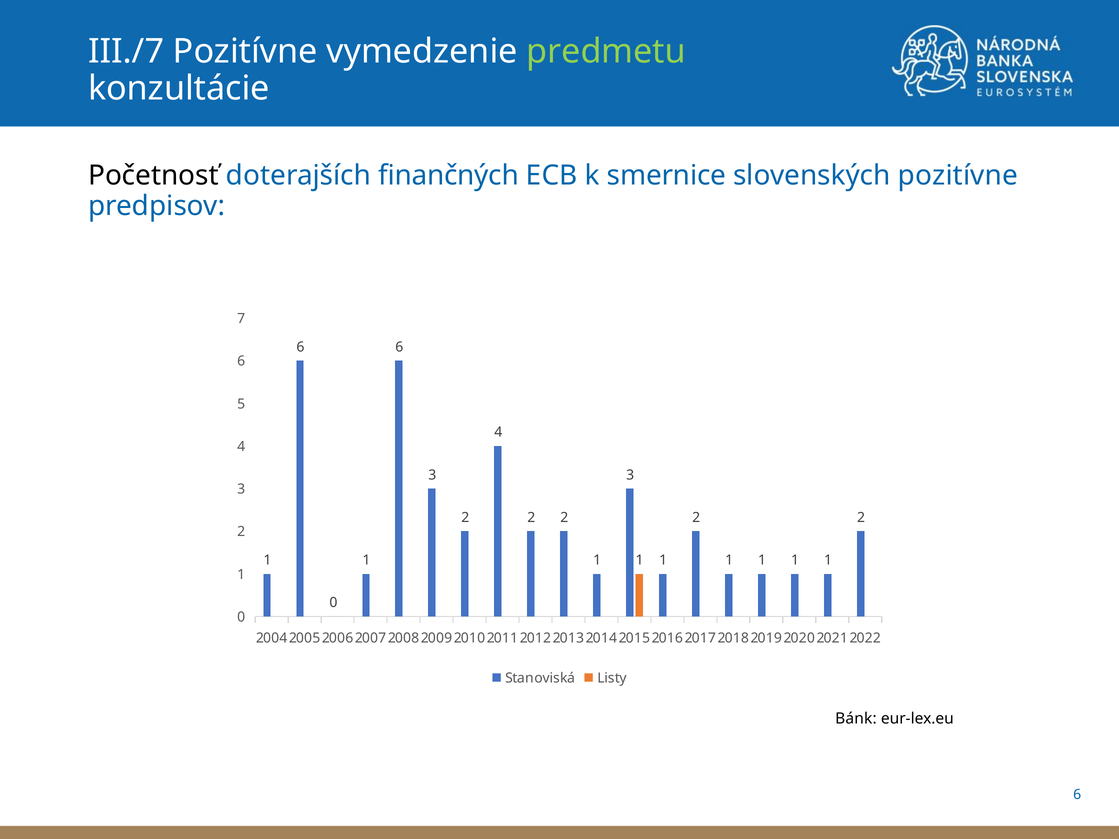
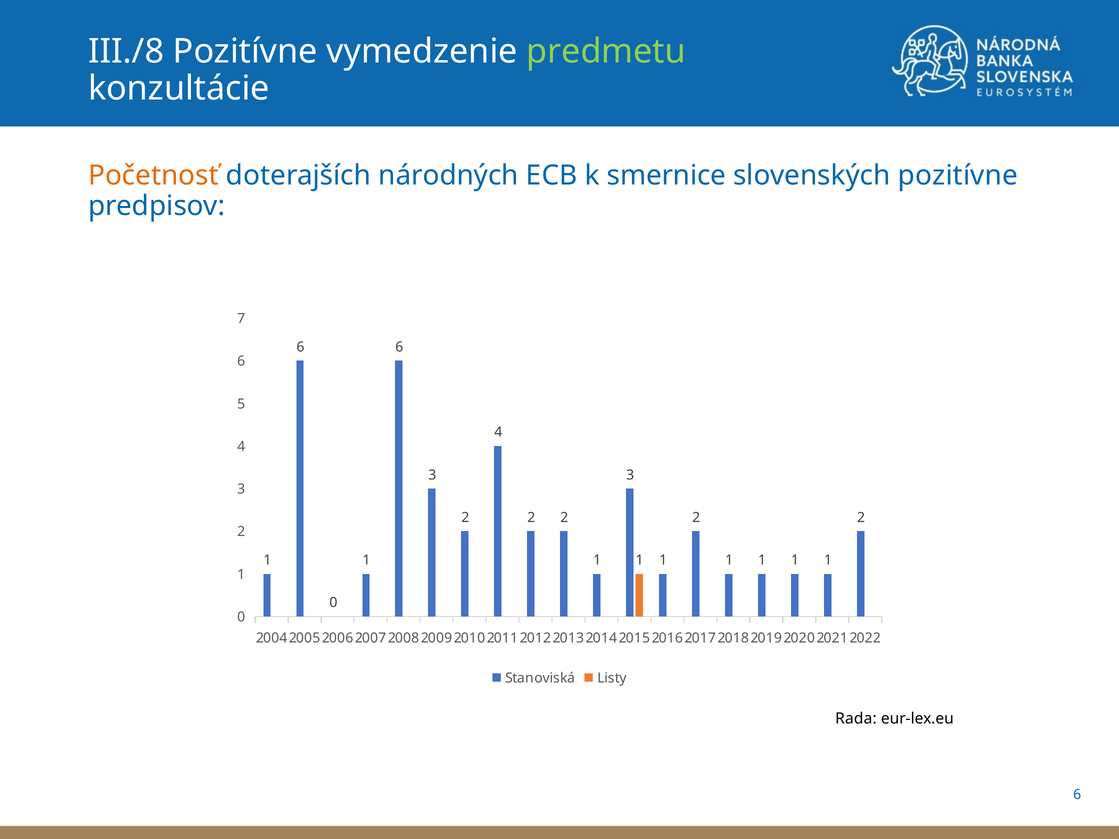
III./7: III./7 -> III./8
Početnosť colour: black -> orange
finančných: finančných -> národných
Bánk: Bánk -> Rada
